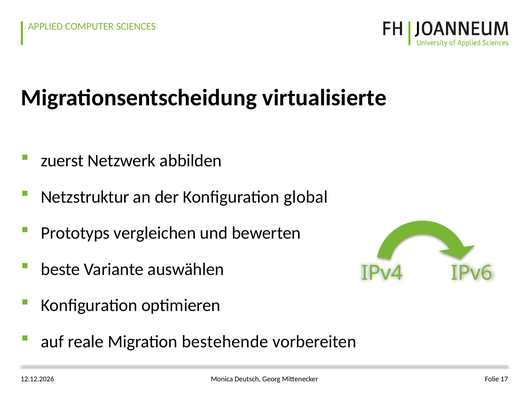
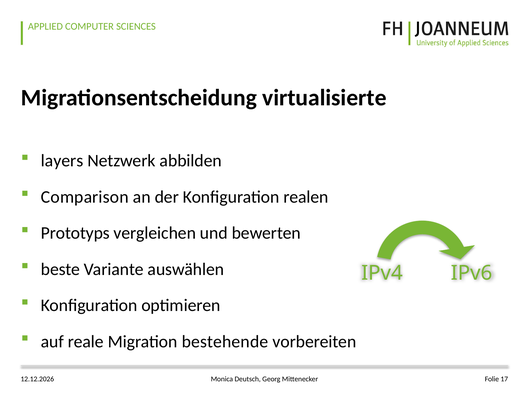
zuerst: zuerst -> layers
Netzstruktur: Netzstruktur -> Comparison
global: global -> realen
